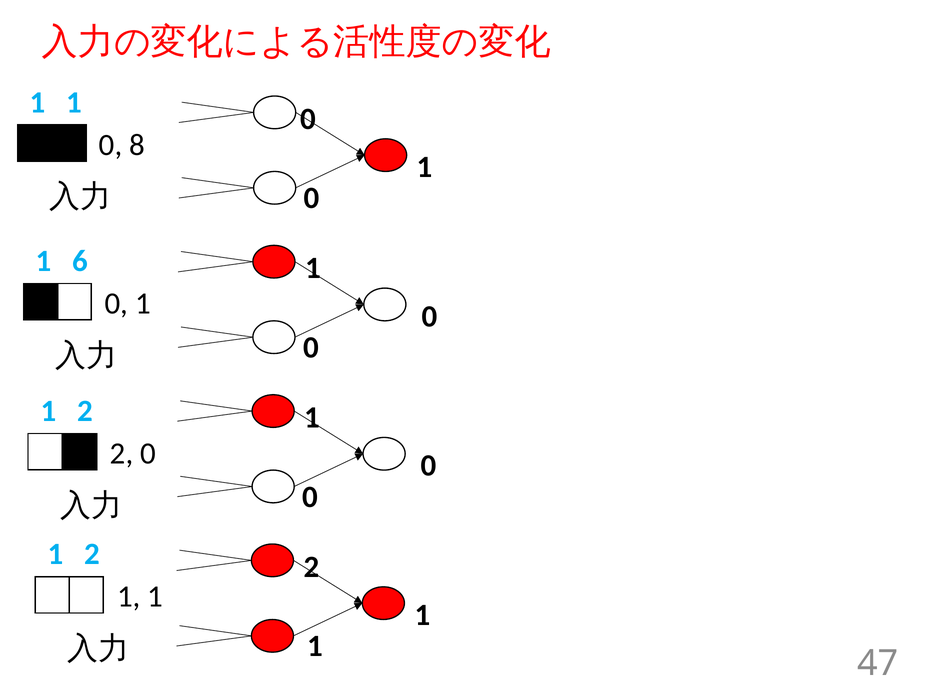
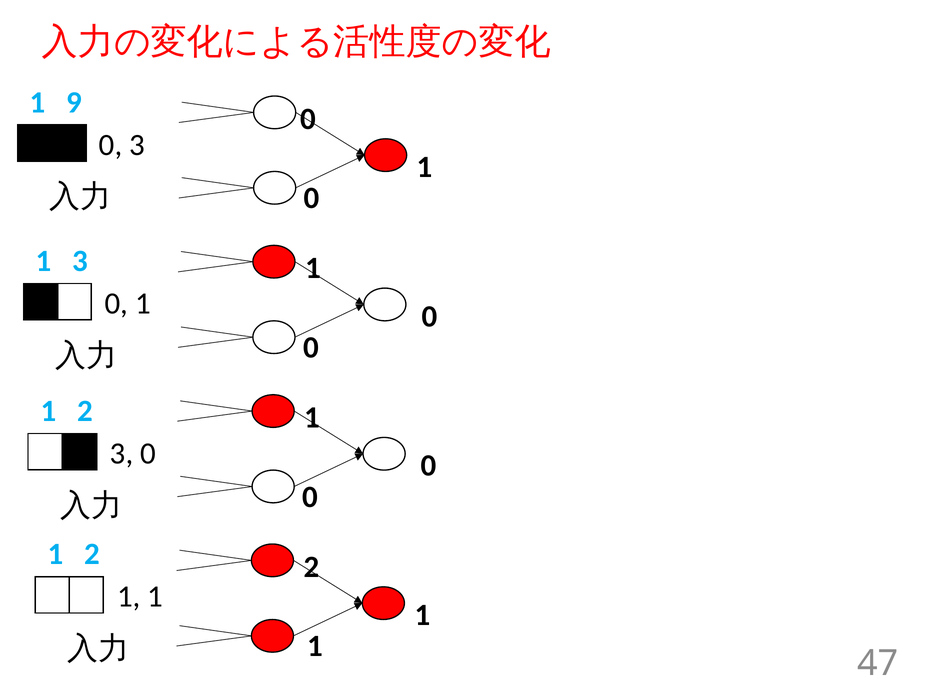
1 at (74, 102): 1 -> 9
0 8: 8 -> 3
1 6: 6 -> 3
2 at (122, 454): 2 -> 3
